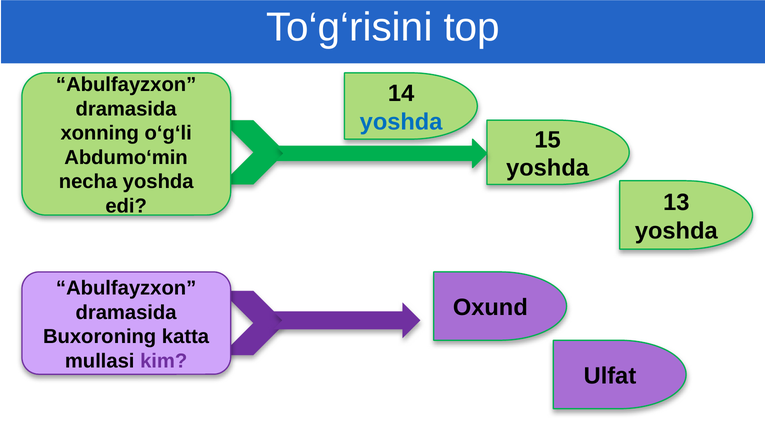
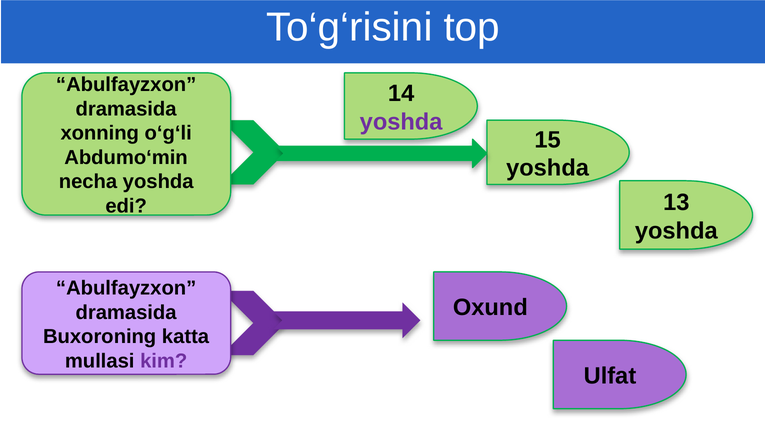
yoshda at (401, 122) colour: blue -> purple
